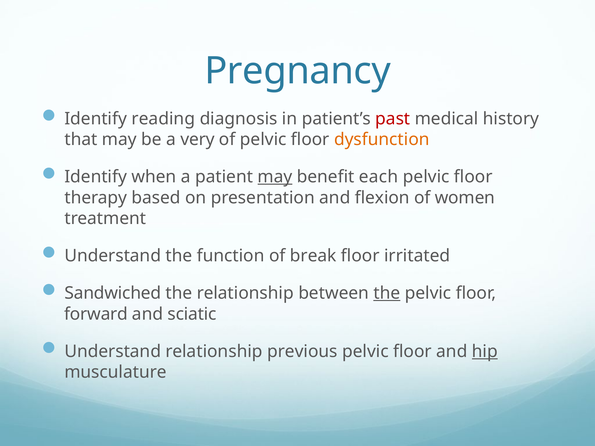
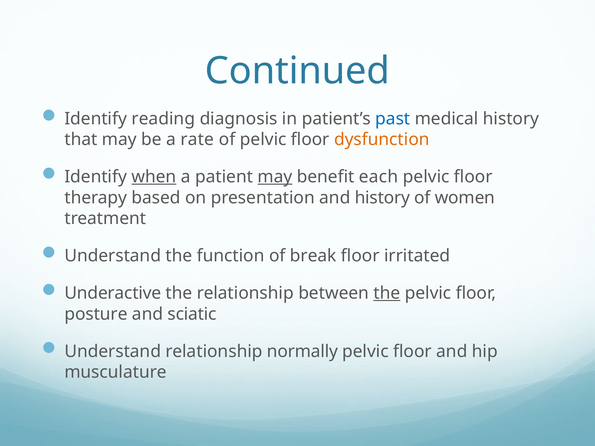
Pregnancy: Pregnancy -> Continued
past colour: red -> blue
very: very -> rate
when underline: none -> present
and flexion: flexion -> history
Sandwiched: Sandwiched -> Underactive
forward: forward -> posture
previous: previous -> normally
hip underline: present -> none
